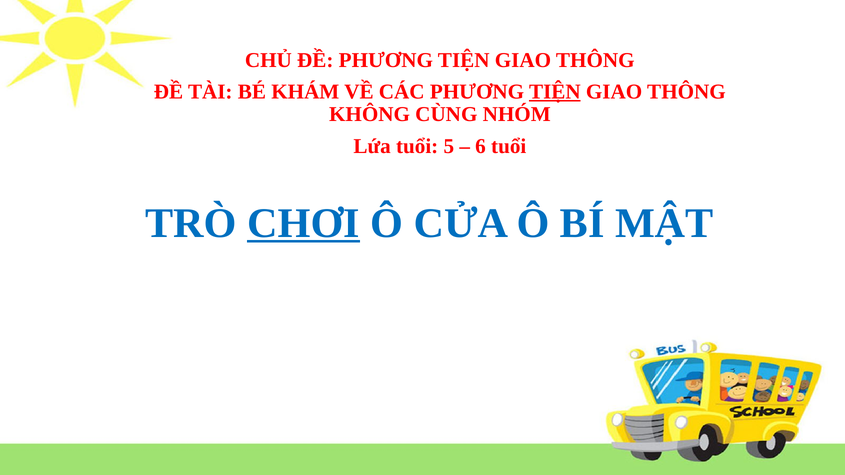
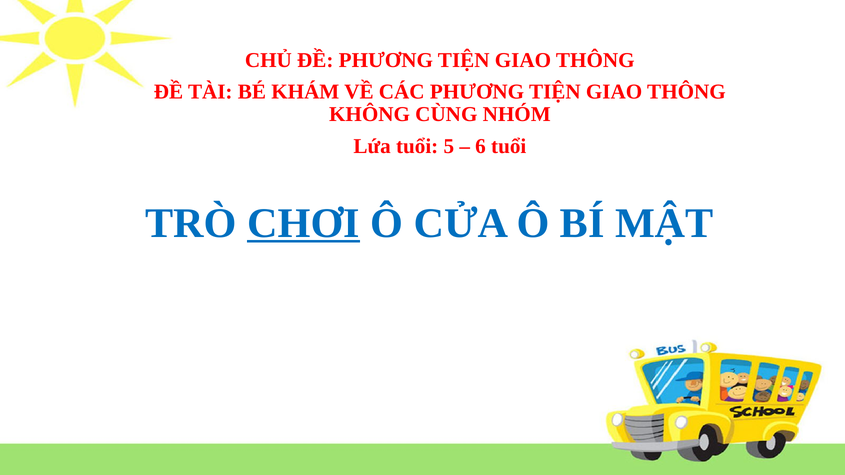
TIỆN at (555, 92) underline: present -> none
